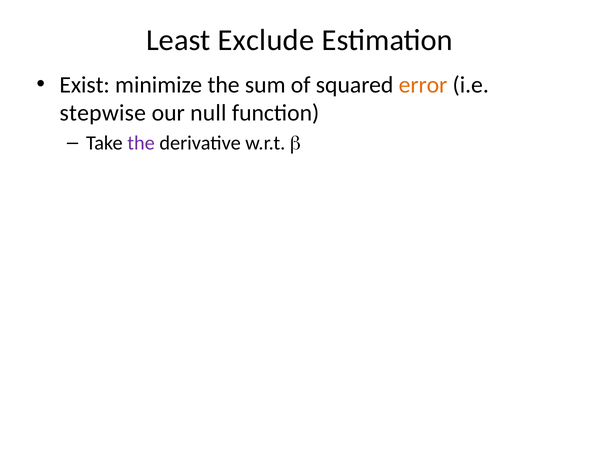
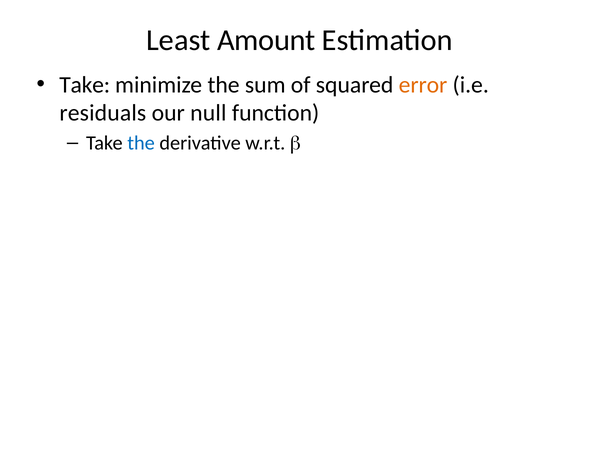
Exclude: Exclude -> Amount
Exist at (85, 85): Exist -> Take
stepwise: stepwise -> residuals
the at (141, 143) colour: purple -> blue
